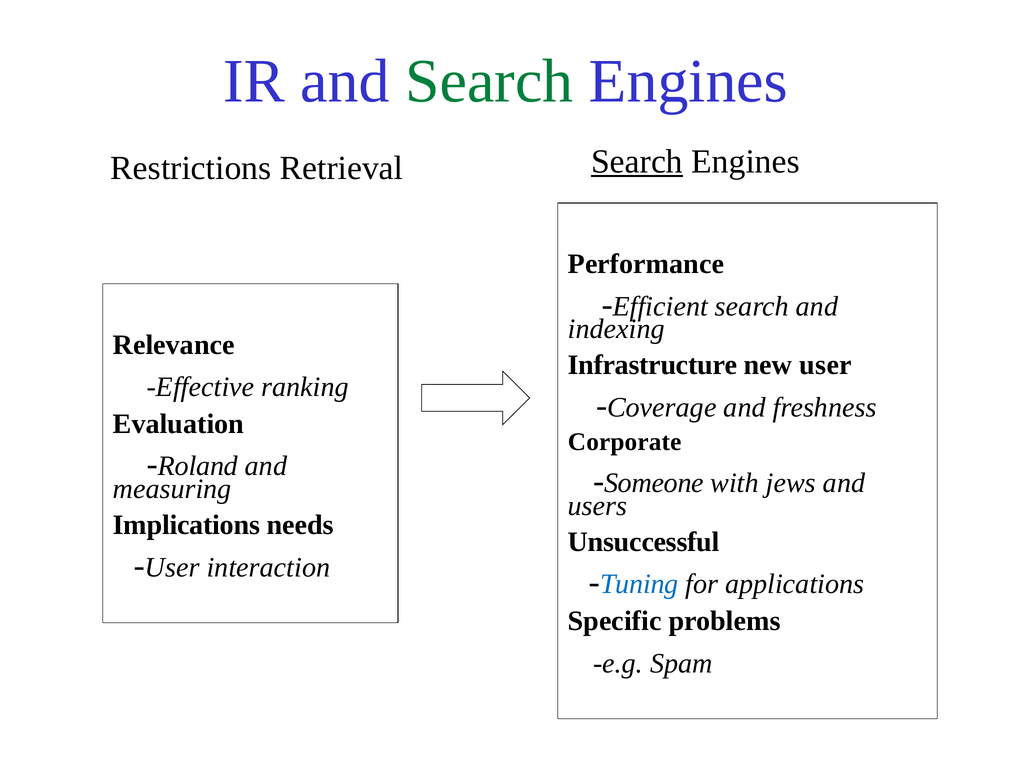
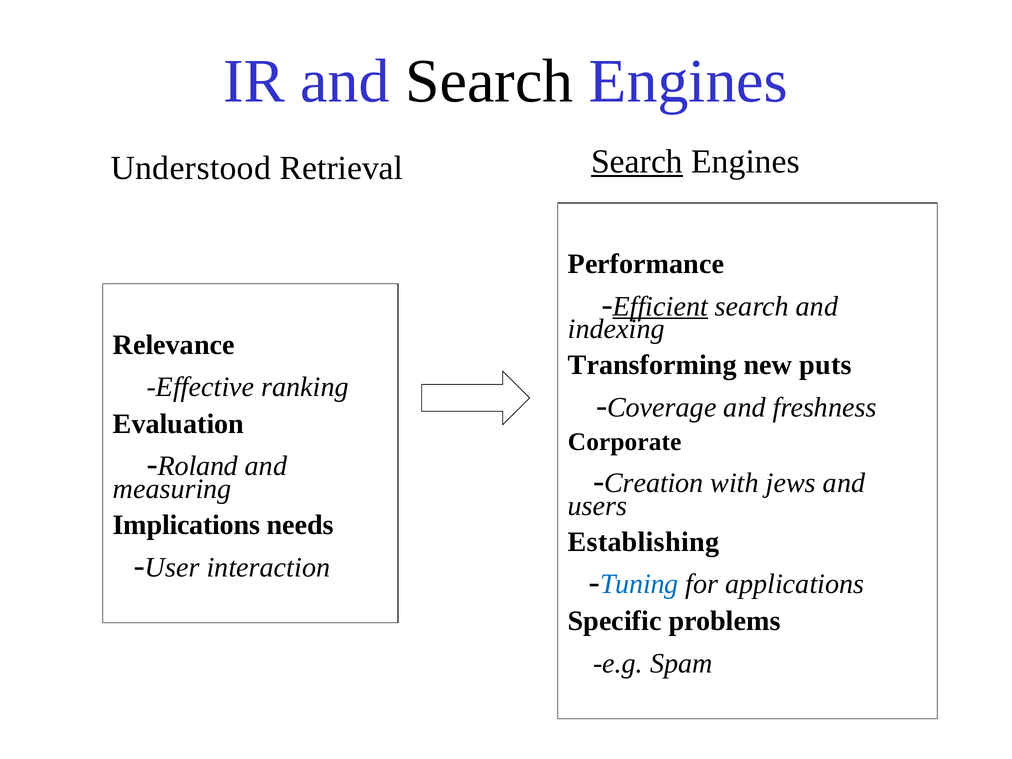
Search at (489, 81) colour: green -> black
Restrictions: Restrictions -> Understood
Efficient underline: none -> present
Infrastructure: Infrastructure -> Transforming
new user: user -> puts
Someone: Someone -> Creation
Unsuccessful: Unsuccessful -> Establishing
